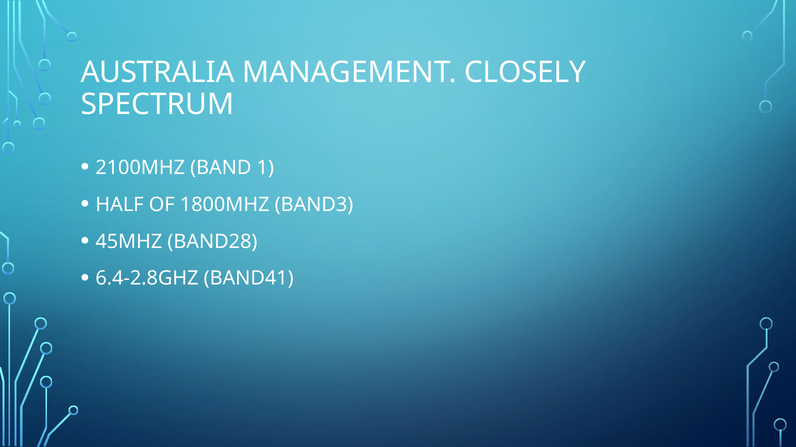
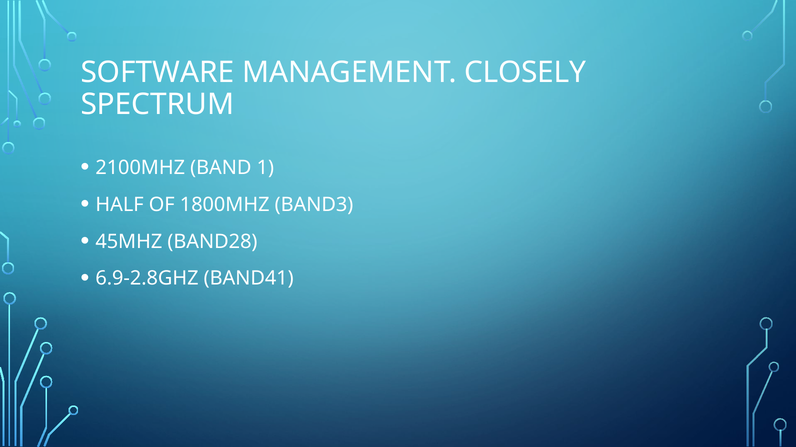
AUSTRALIA: AUSTRALIA -> SOFTWARE
6.4-2.8GHZ: 6.4-2.8GHZ -> 6.9-2.8GHZ
